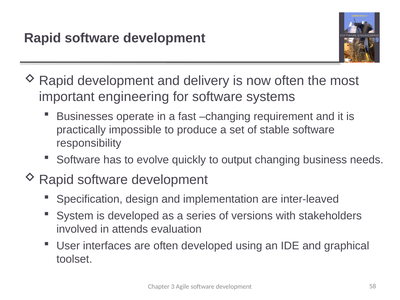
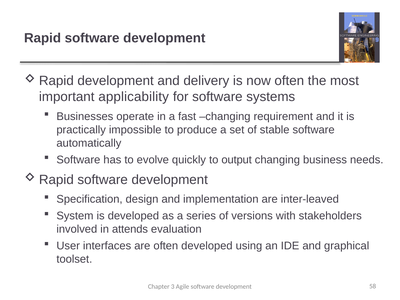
engineering: engineering -> applicability
responsibility: responsibility -> automatically
